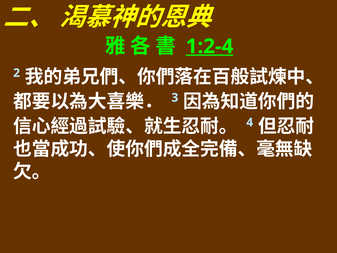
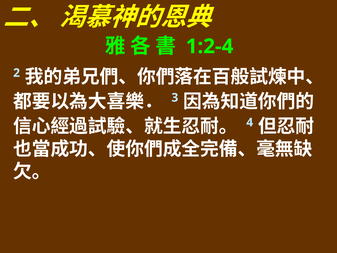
1:2-4 underline: present -> none
